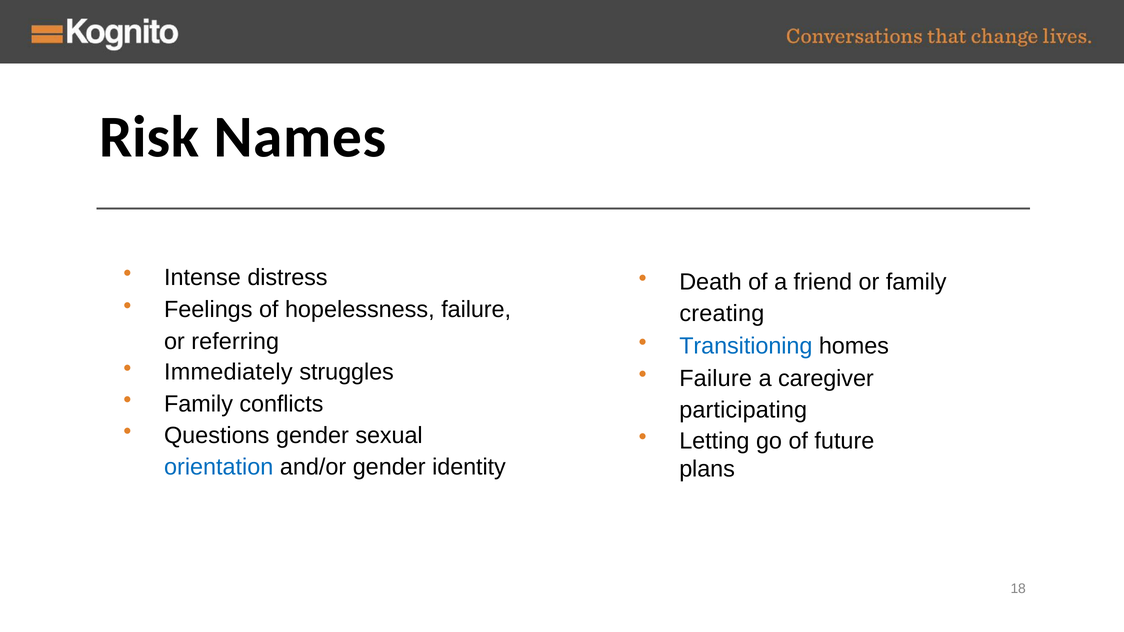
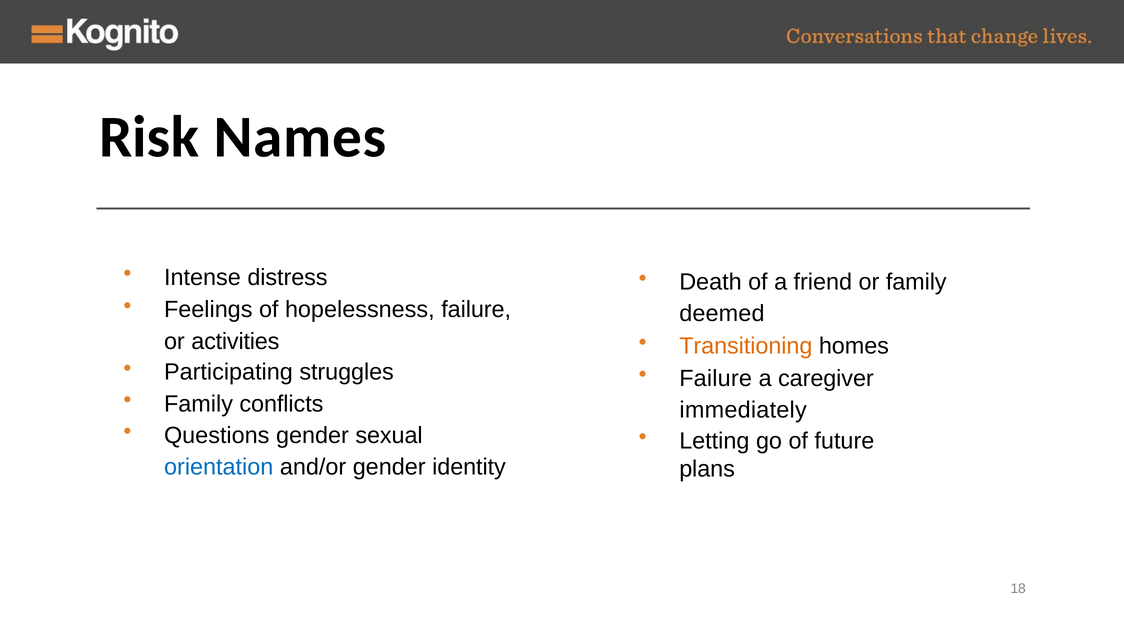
creating: creating -> deemed
referring: referring -> activities
Transitioning colour: blue -> orange
Immediately: Immediately -> Participating
participating: participating -> immediately
